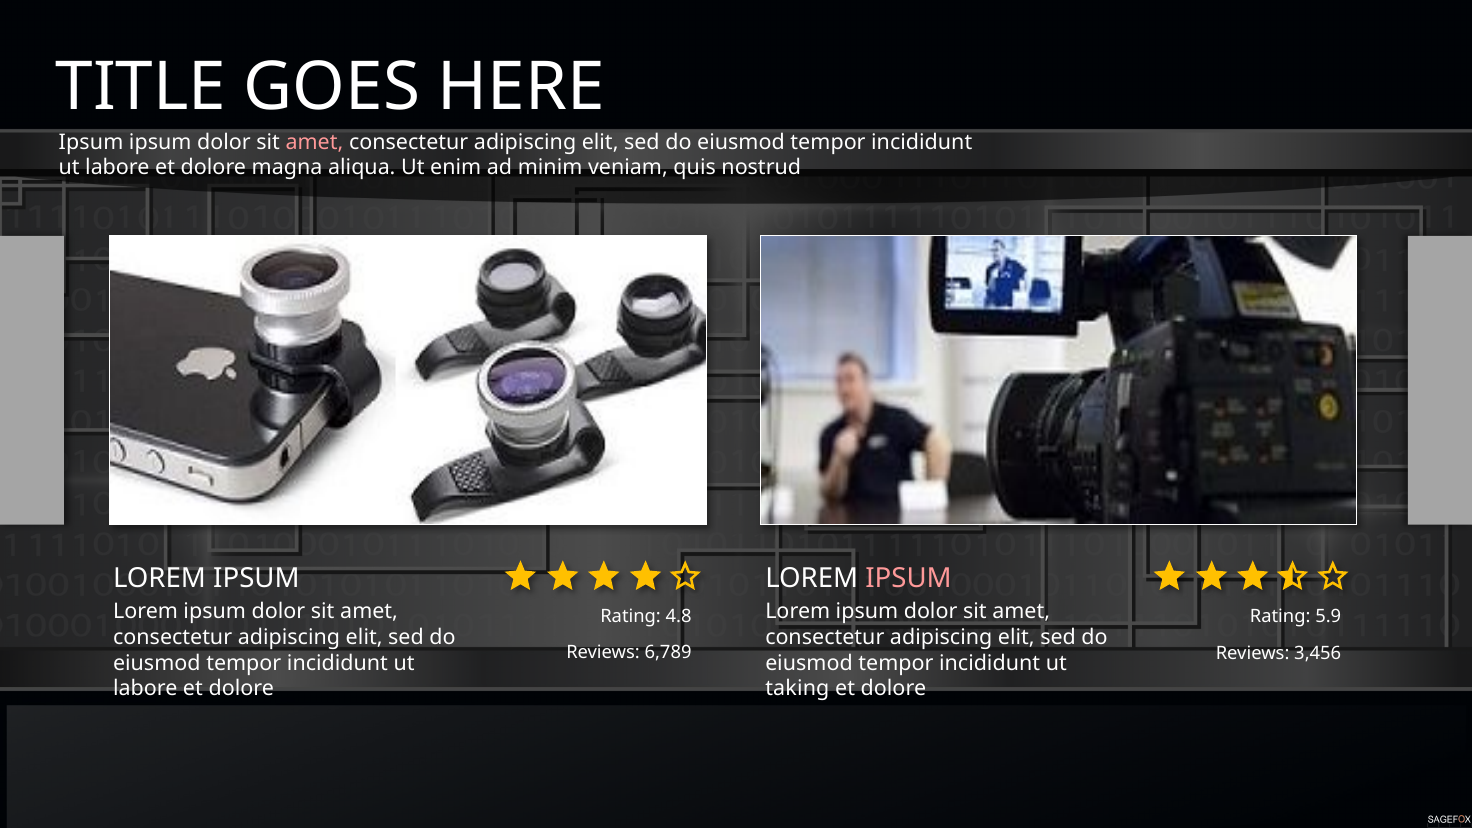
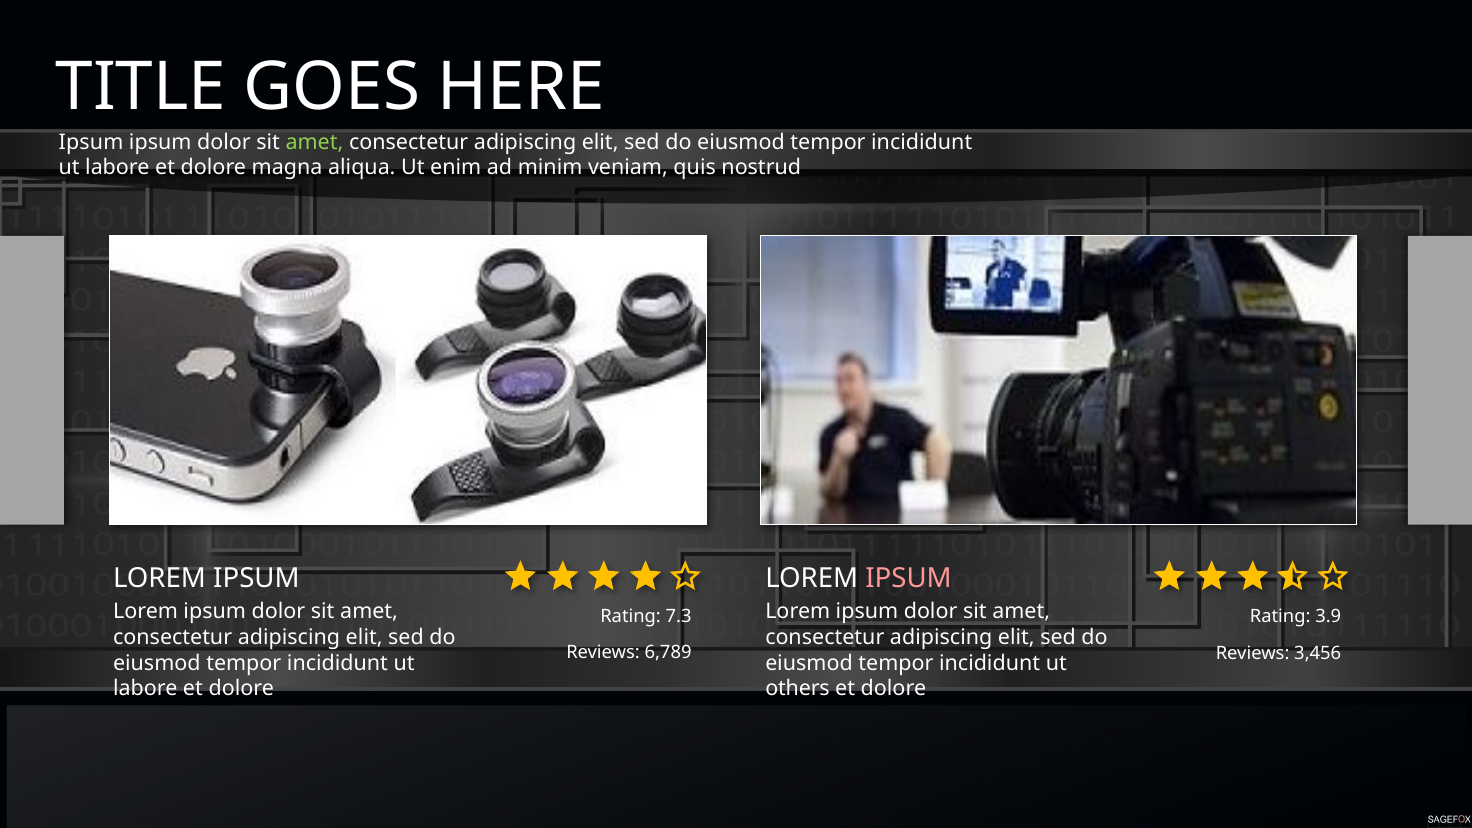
amet at (314, 142) colour: pink -> light green
4.8: 4.8 -> 7.3
5.9: 5.9 -> 3.9
taking: taking -> others
